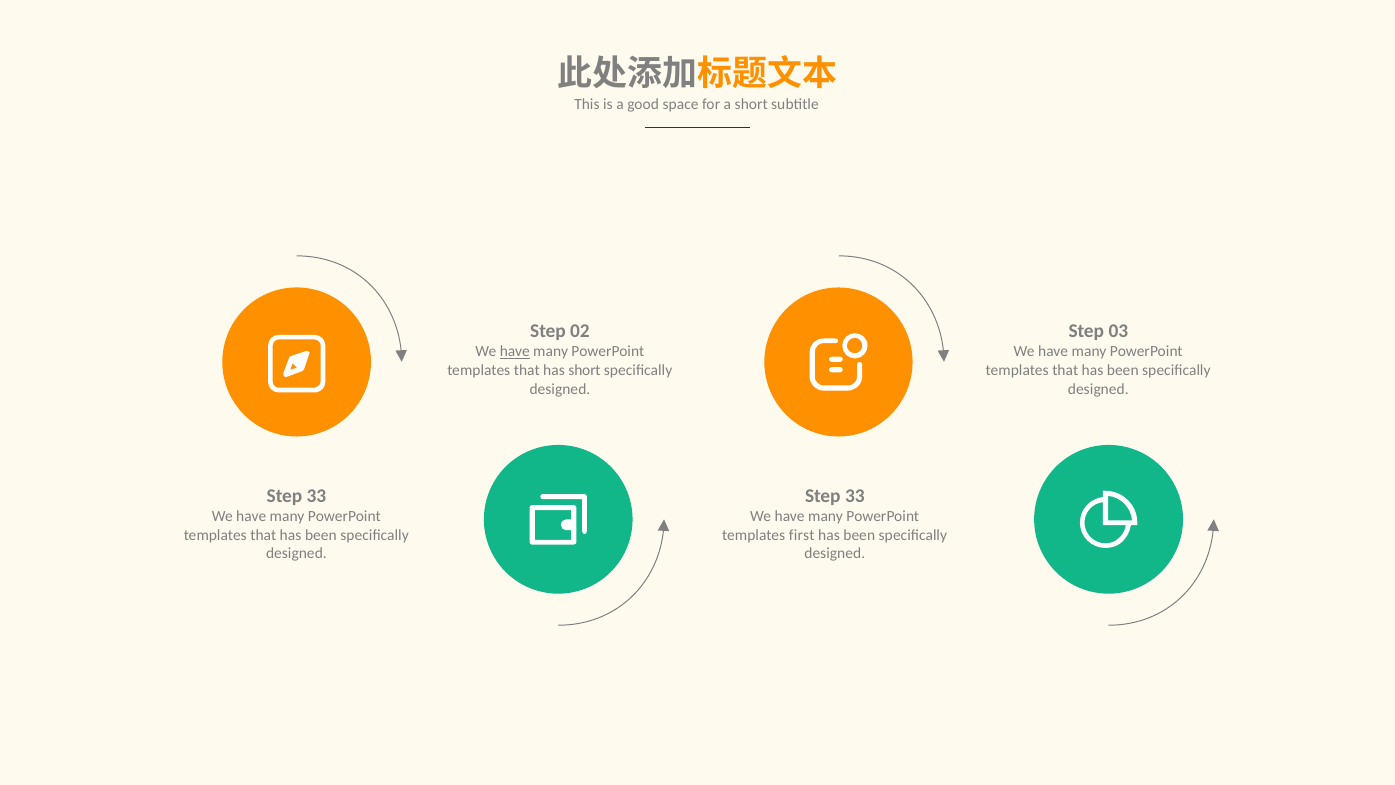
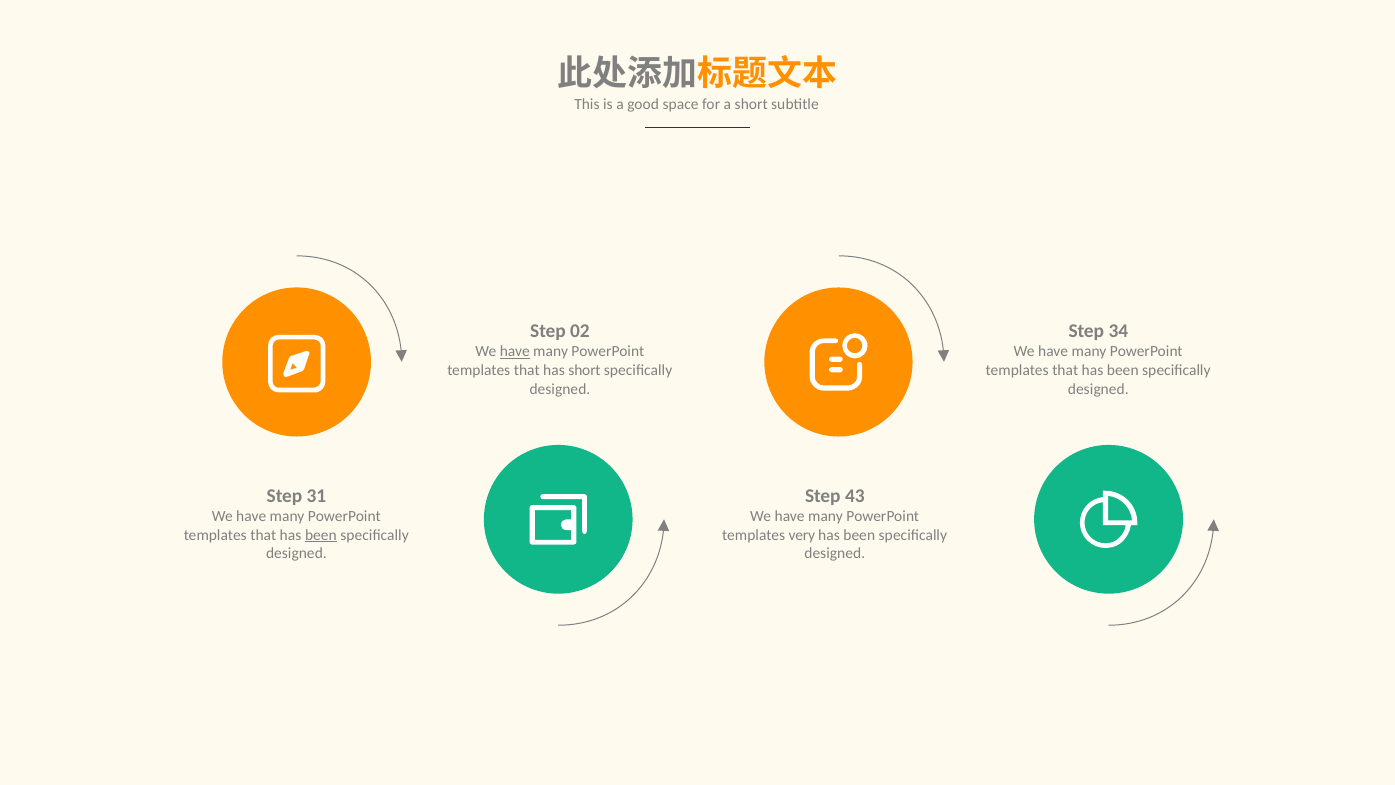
03: 03 -> 34
33 at (316, 496): 33 -> 31
33 at (855, 496): 33 -> 43
been at (321, 535) underline: none -> present
first: first -> very
